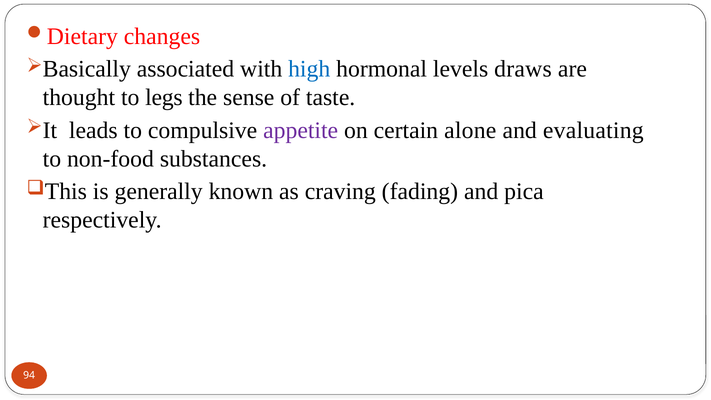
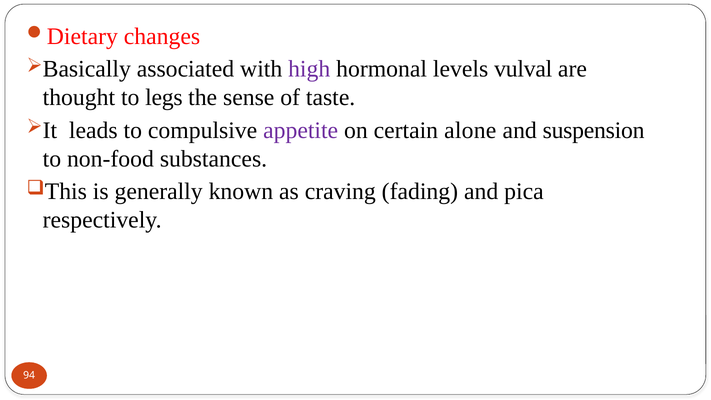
high colour: blue -> purple
draws: draws -> vulval
evaluating: evaluating -> suspension
